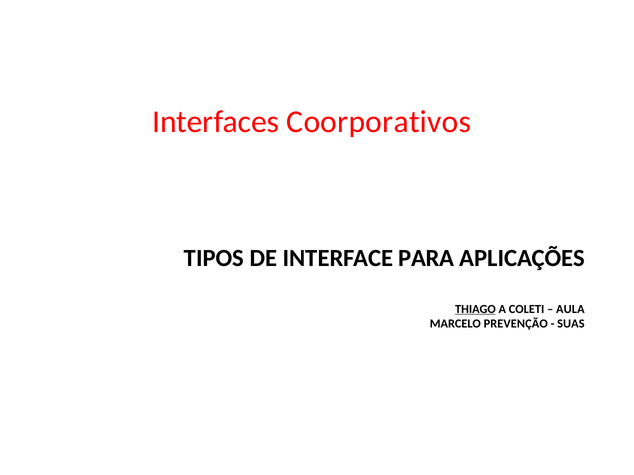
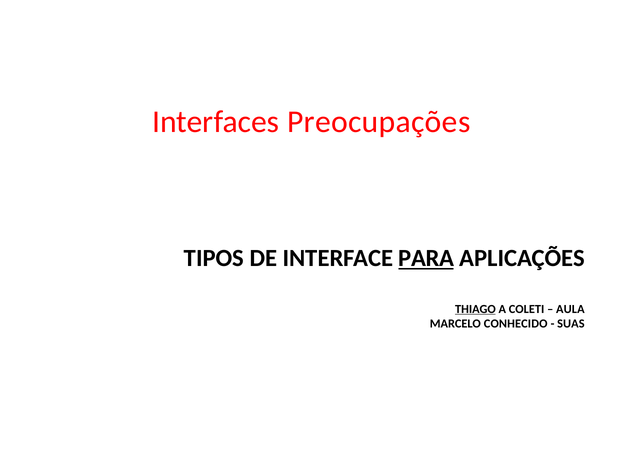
Coorporativos: Coorporativos -> Preocupações
PARA underline: none -> present
PREVENÇÃO: PREVENÇÃO -> CONHECIDO
